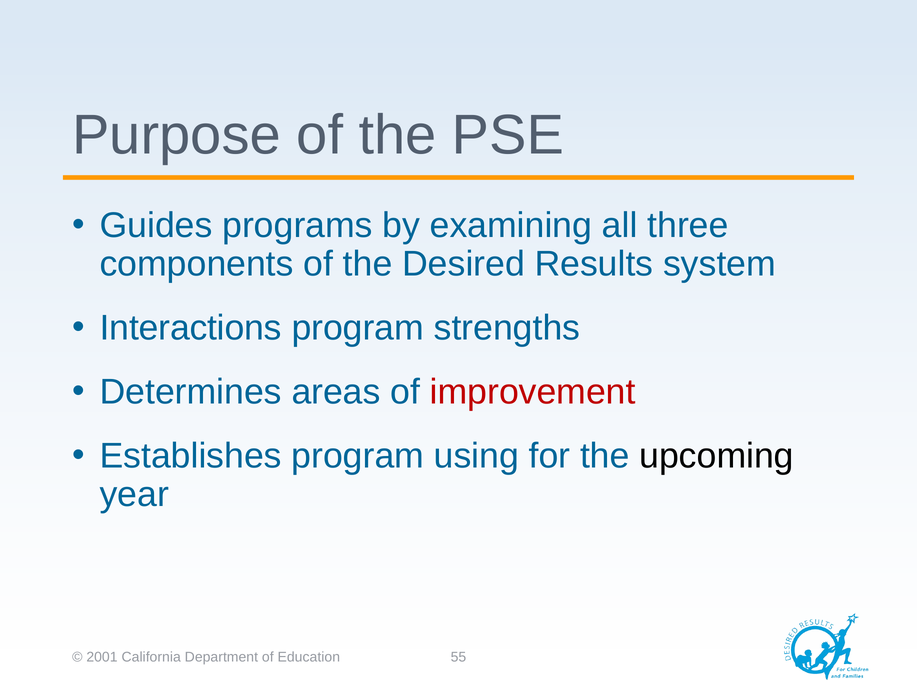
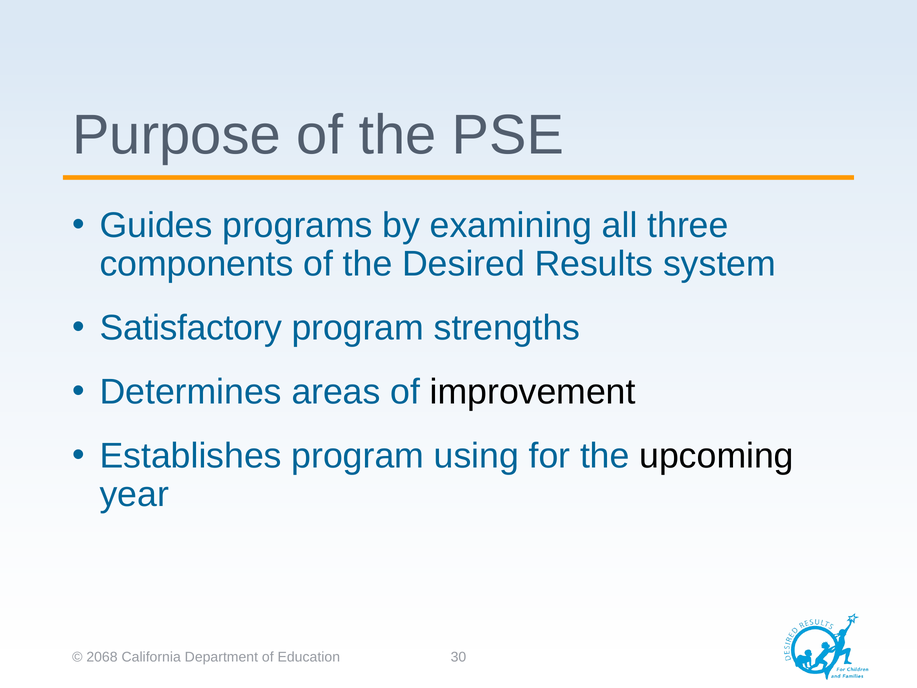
Interactions: Interactions -> Satisfactory
improvement colour: red -> black
2001: 2001 -> 2068
55: 55 -> 30
